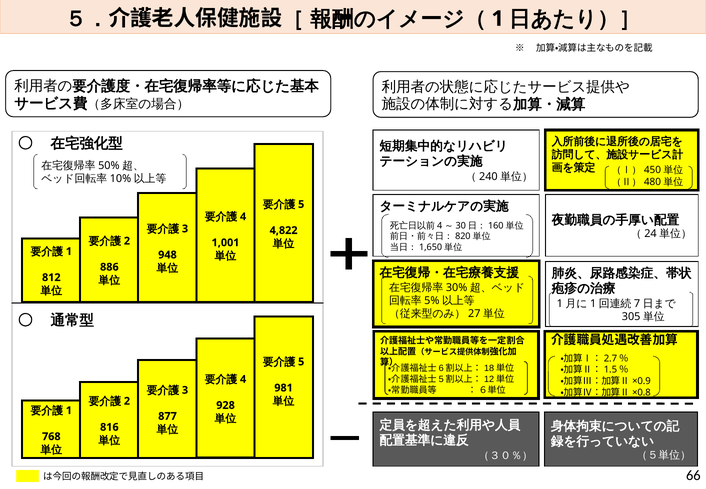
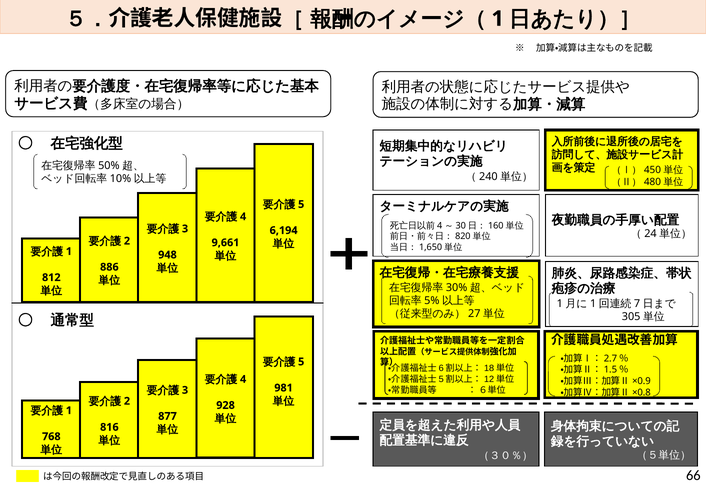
4,822: 4,822 -> 6,194
1,001: 1,001 -> 9,661
